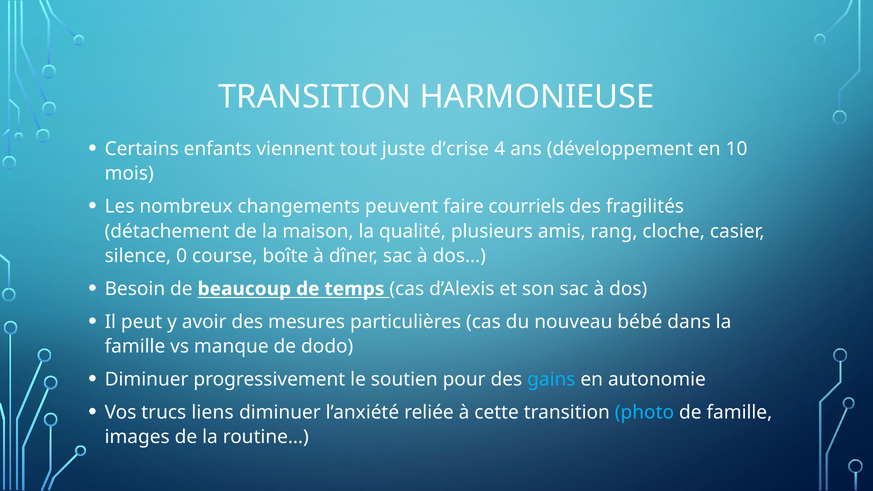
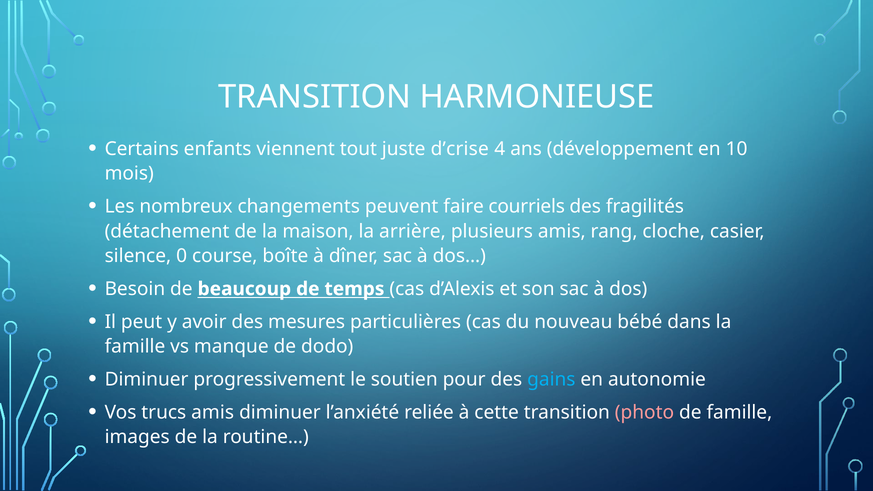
qualité: qualité -> arrière
trucs liens: liens -> amis
photo colour: light blue -> pink
